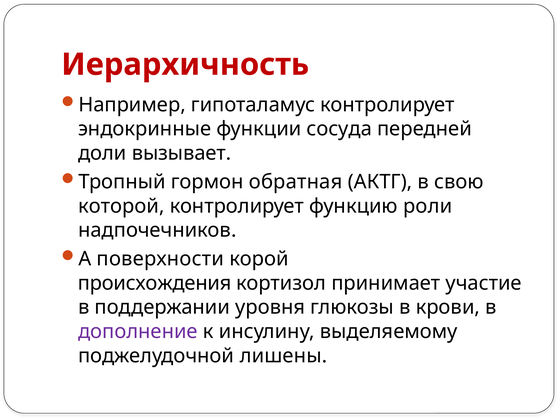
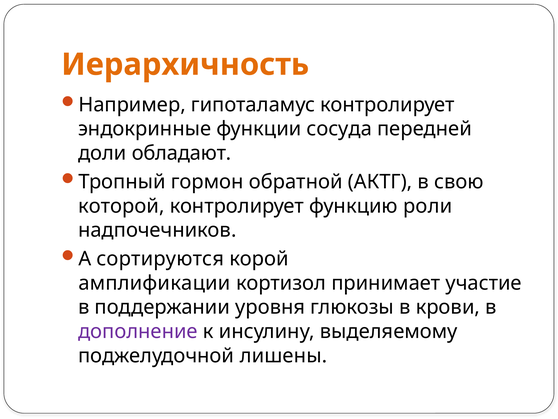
Иерархичность colour: red -> orange
вызывает: вызывает -> обладают
обратная: обратная -> обратной
поверхности: поверхности -> сортируются
происхождения: происхождения -> амплификации
